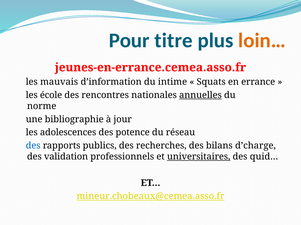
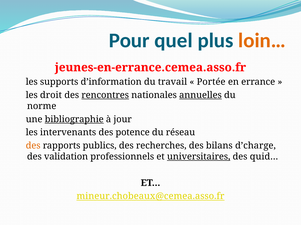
titre: titre -> quel
mauvais: mauvais -> supports
intime: intime -> travail
Squats: Squats -> Portée
école: école -> droit
rencontres underline: none -> present
bibliographie underline: none -> present
adolescences: adolescences -> intervenants
des at (33, 146) colour: blue -> orange
